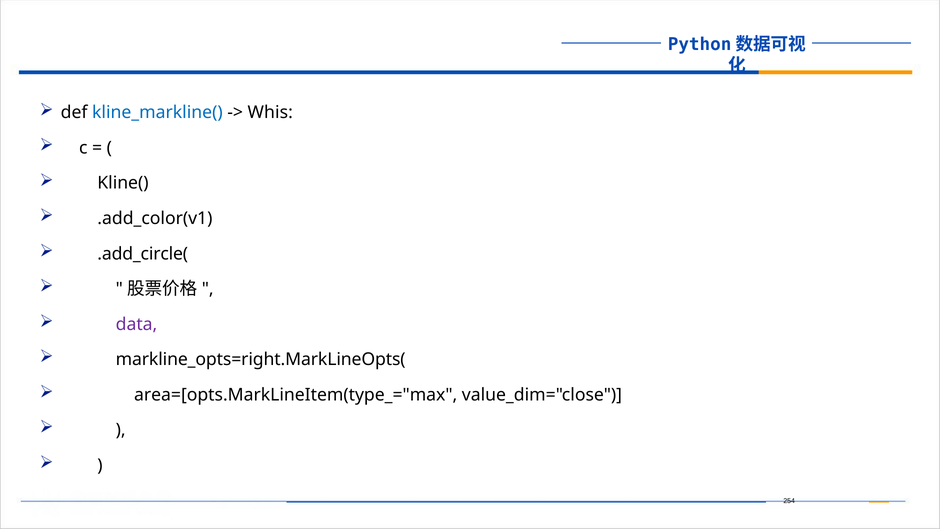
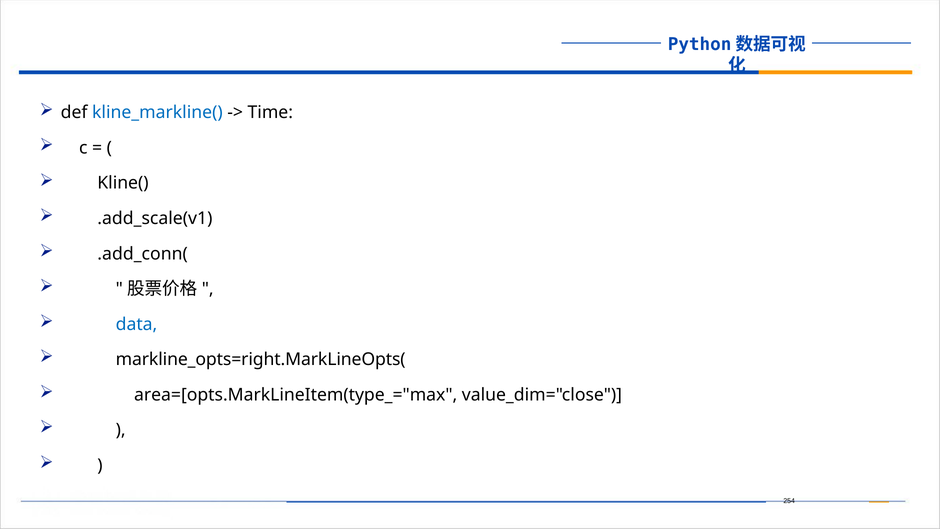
Whis: Whis -> Time
.add_color(v1: .add_color(v1 -> .add_scale(v1
.add_circle(: .add_circle( -> .add_conn(
data colour: purple -> blue
